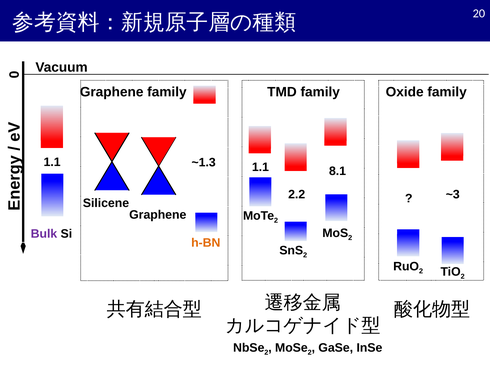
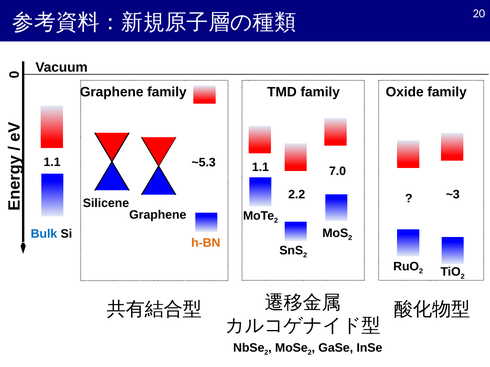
~1.3: ~1.3 -> ~5.3
8.1: 8.1 -> 7.0
Bulk colour: purple -> blue
